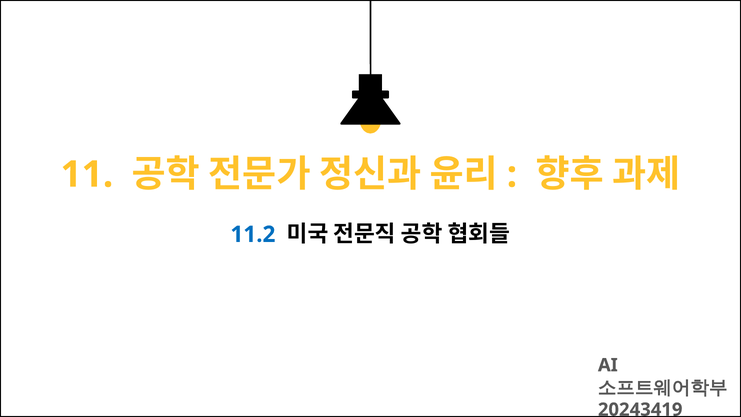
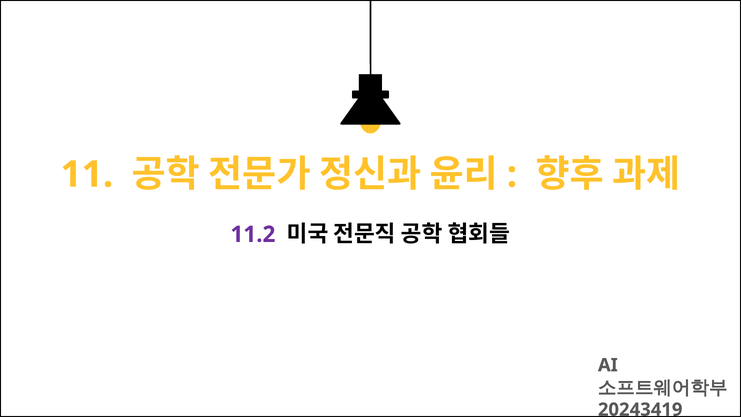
11.2 colour: blue -> purple
